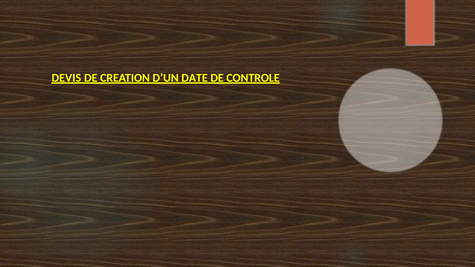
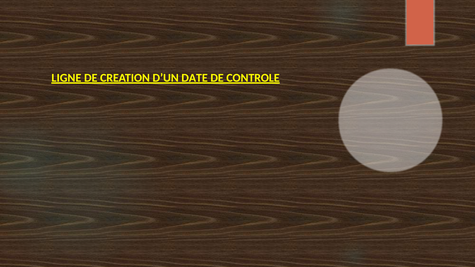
DEVIS: DEVIS -> LIGNE
